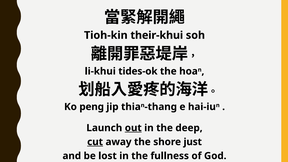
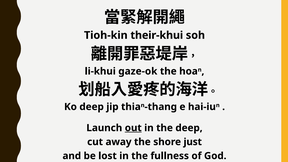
tides-ok: tides-ok -> gaze-ok
Ko peng: peng -> deep
cut underline: present -> none
